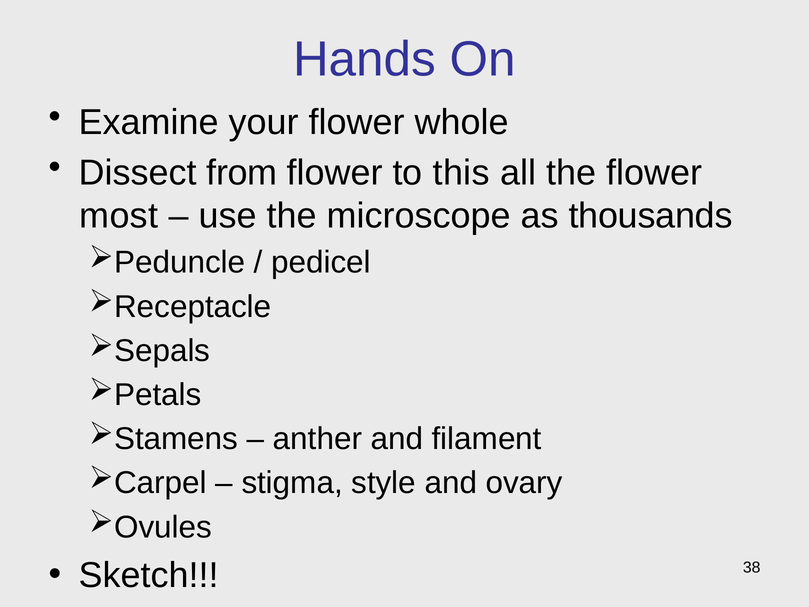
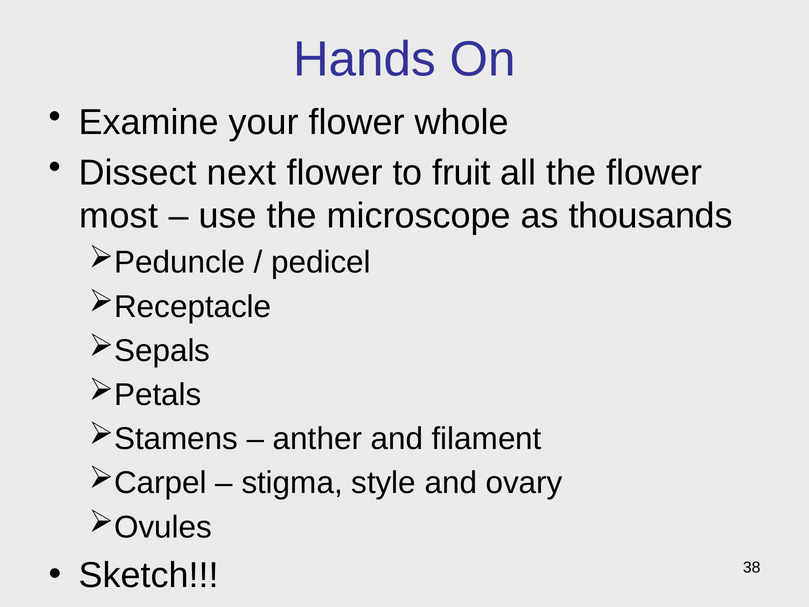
from: from -> next
this: this -> fruit
